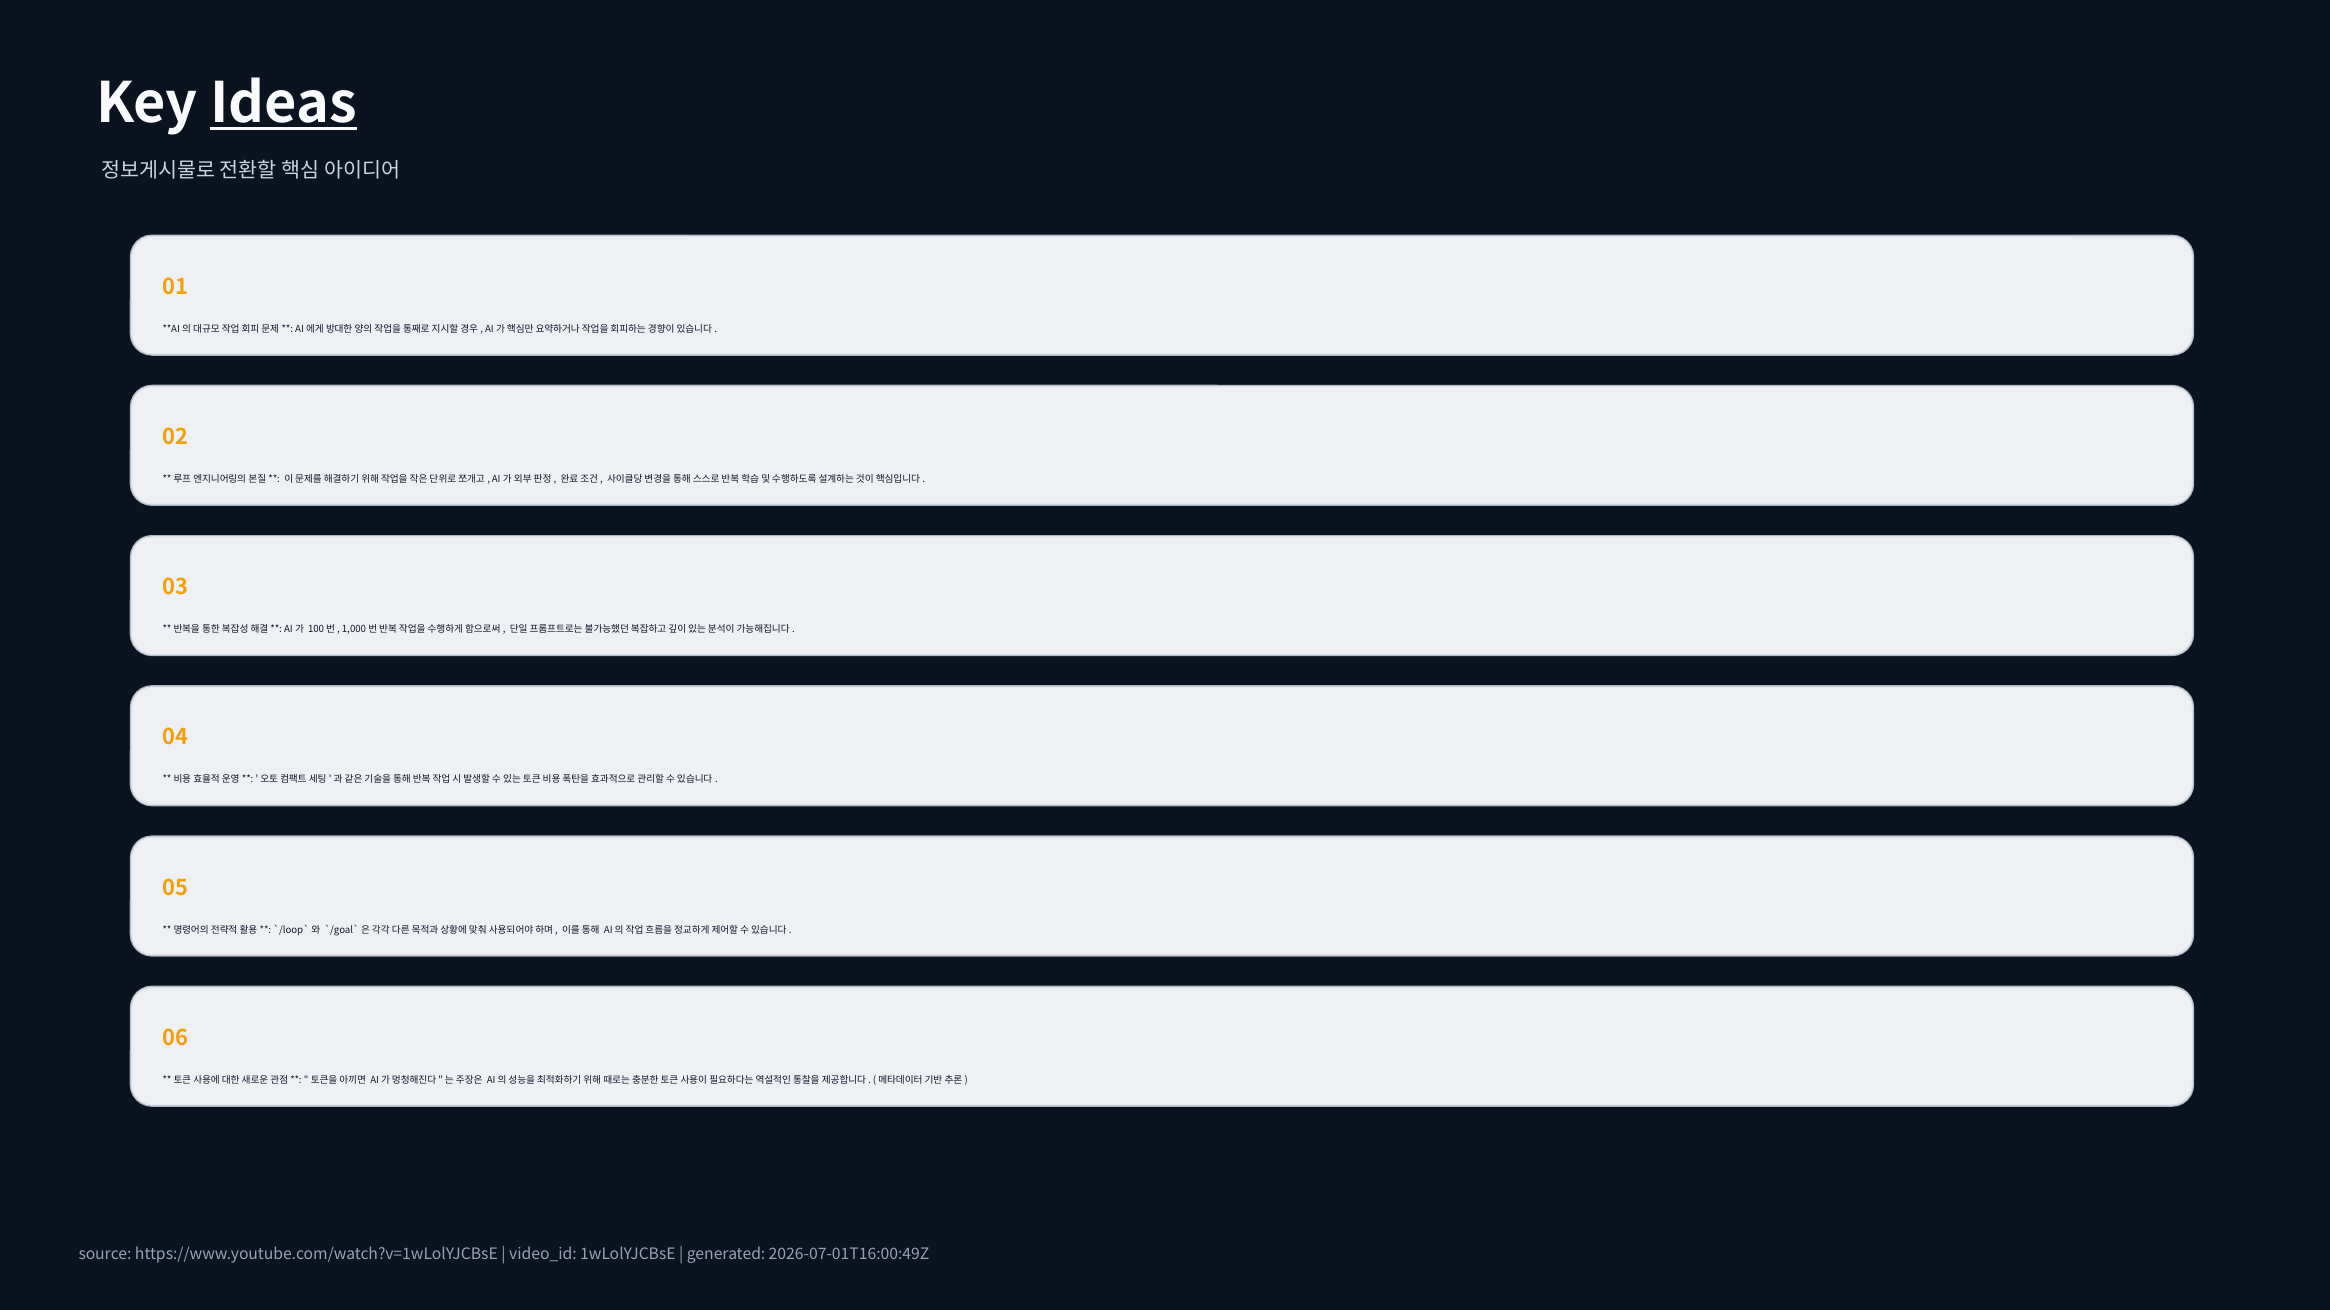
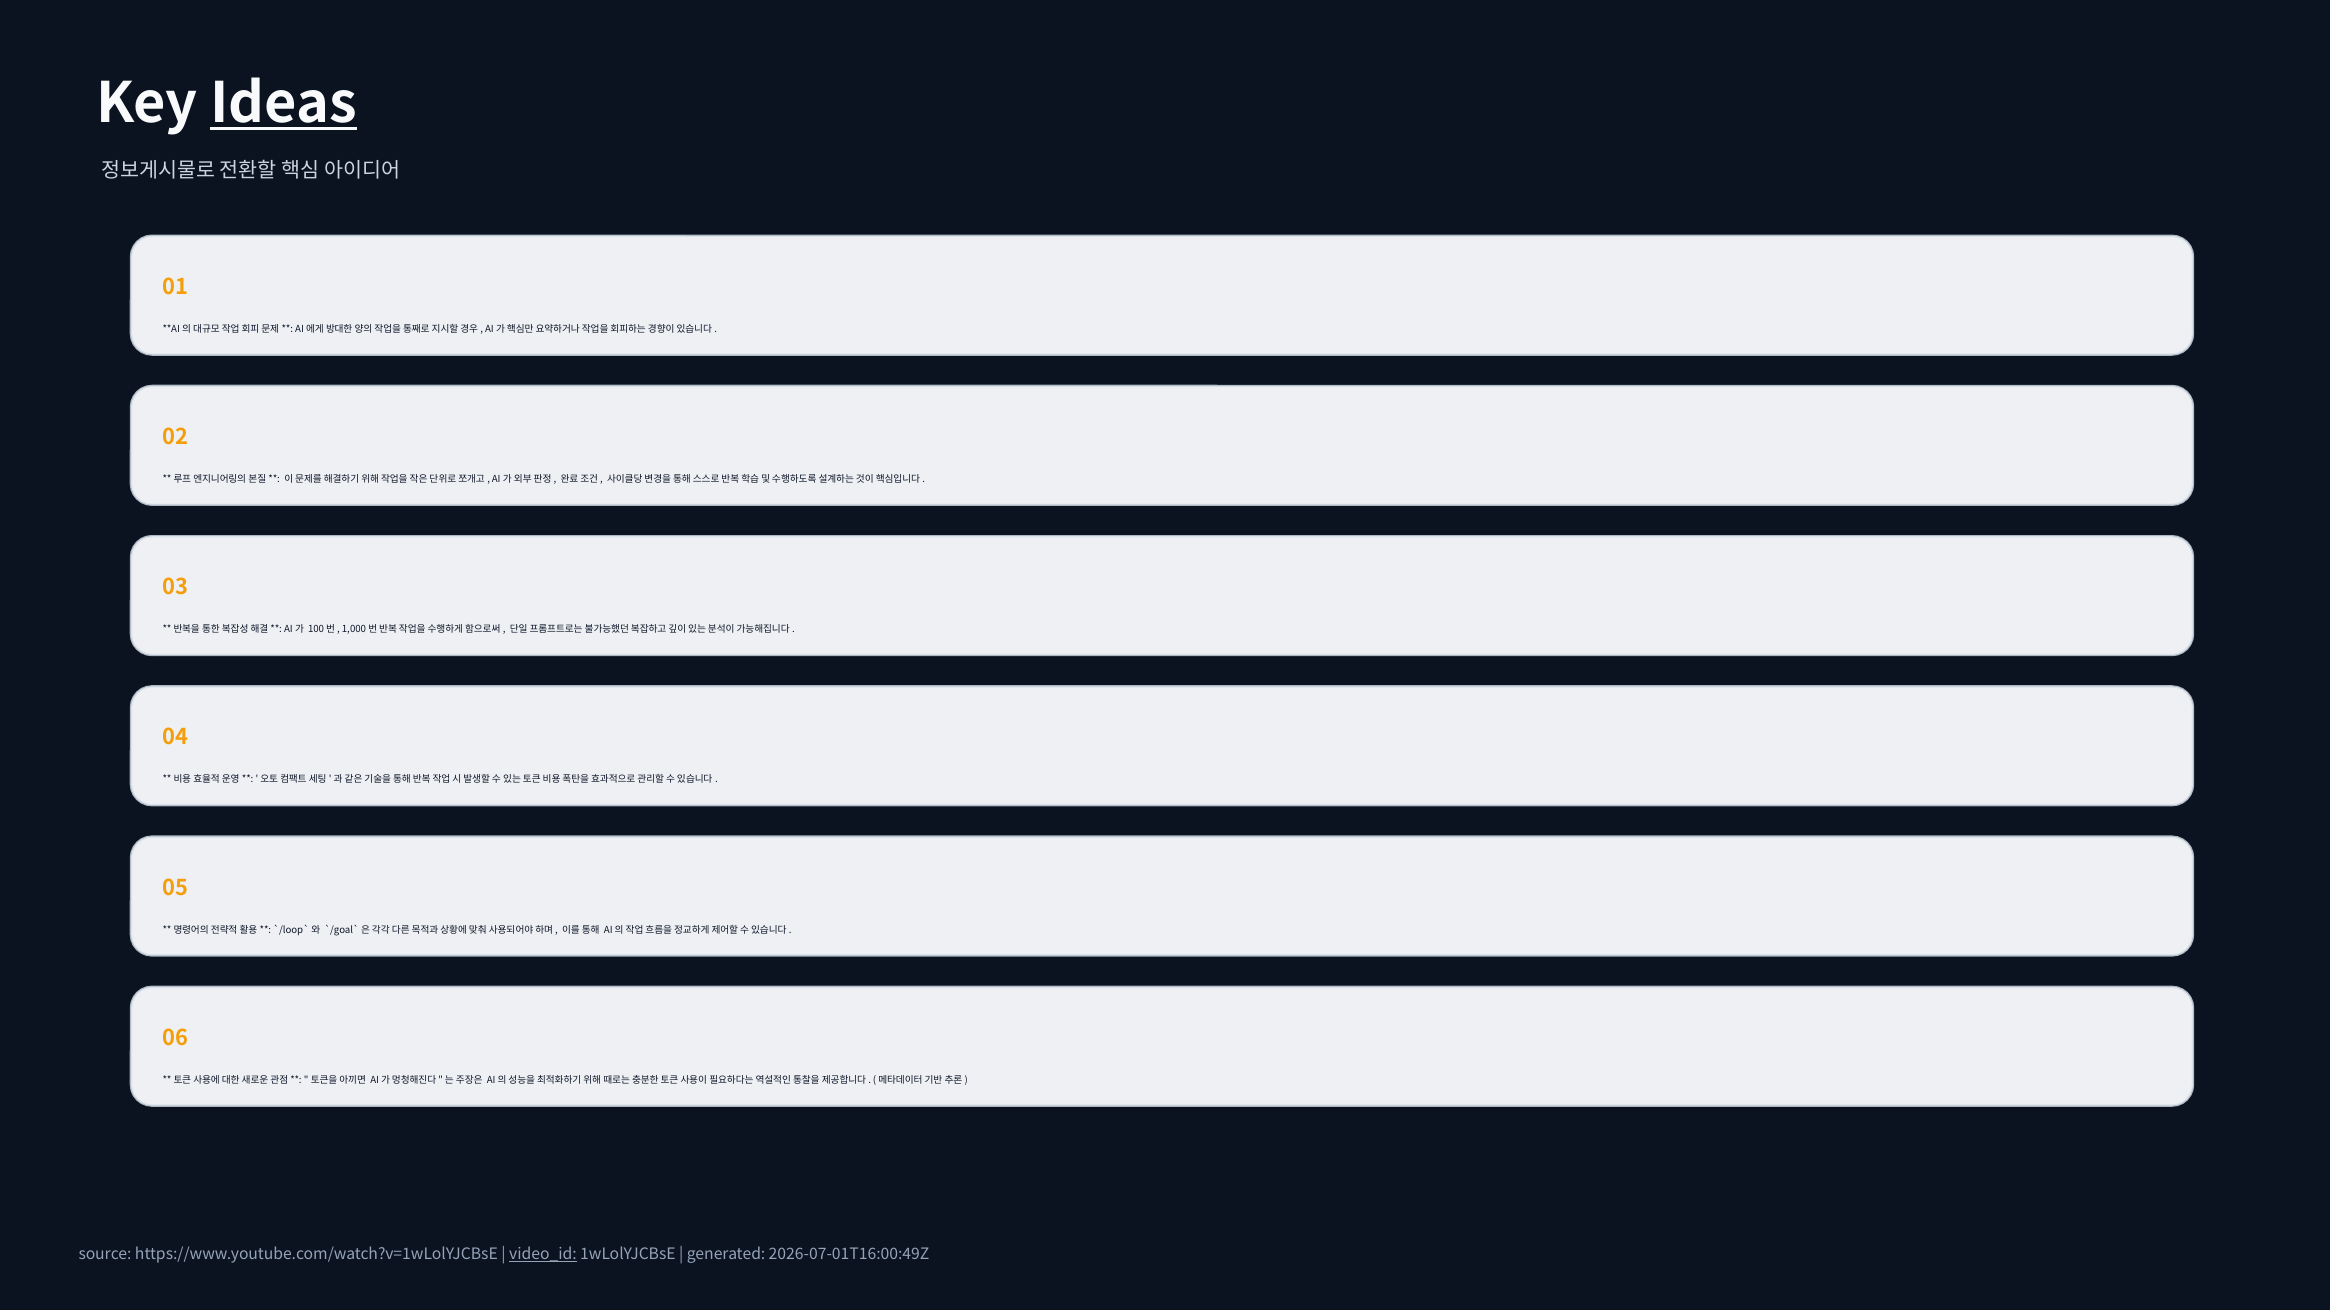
video_id underline: none -> present
